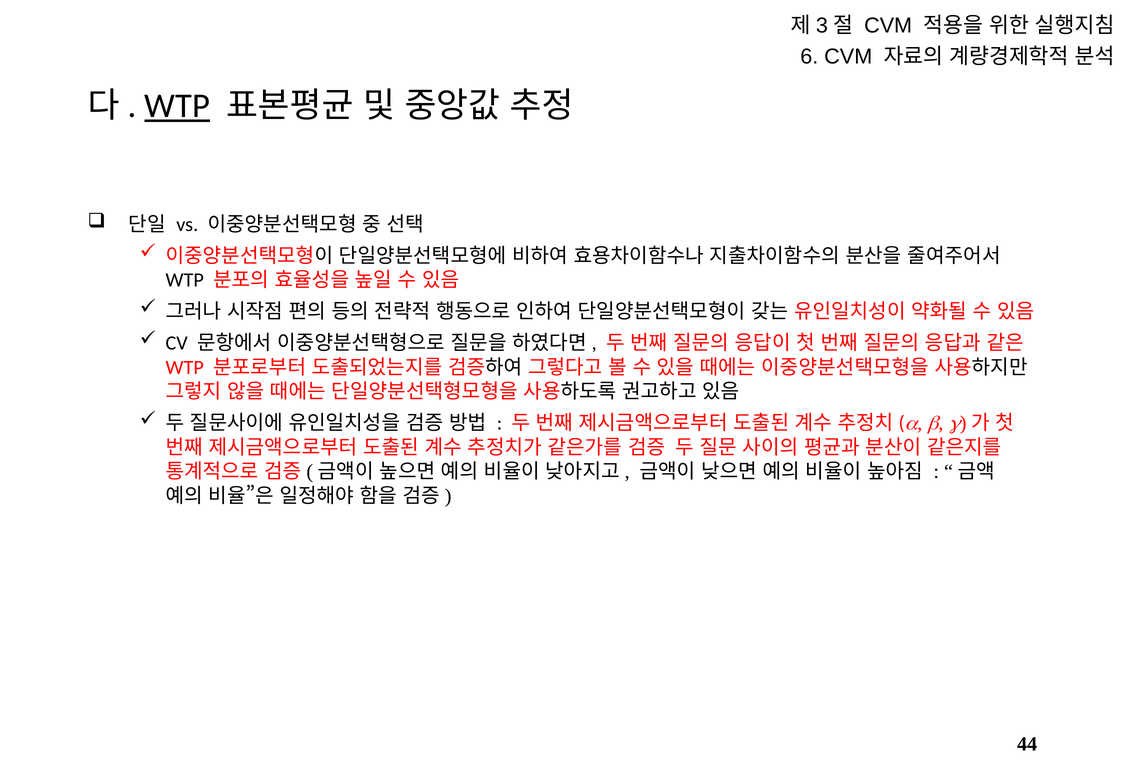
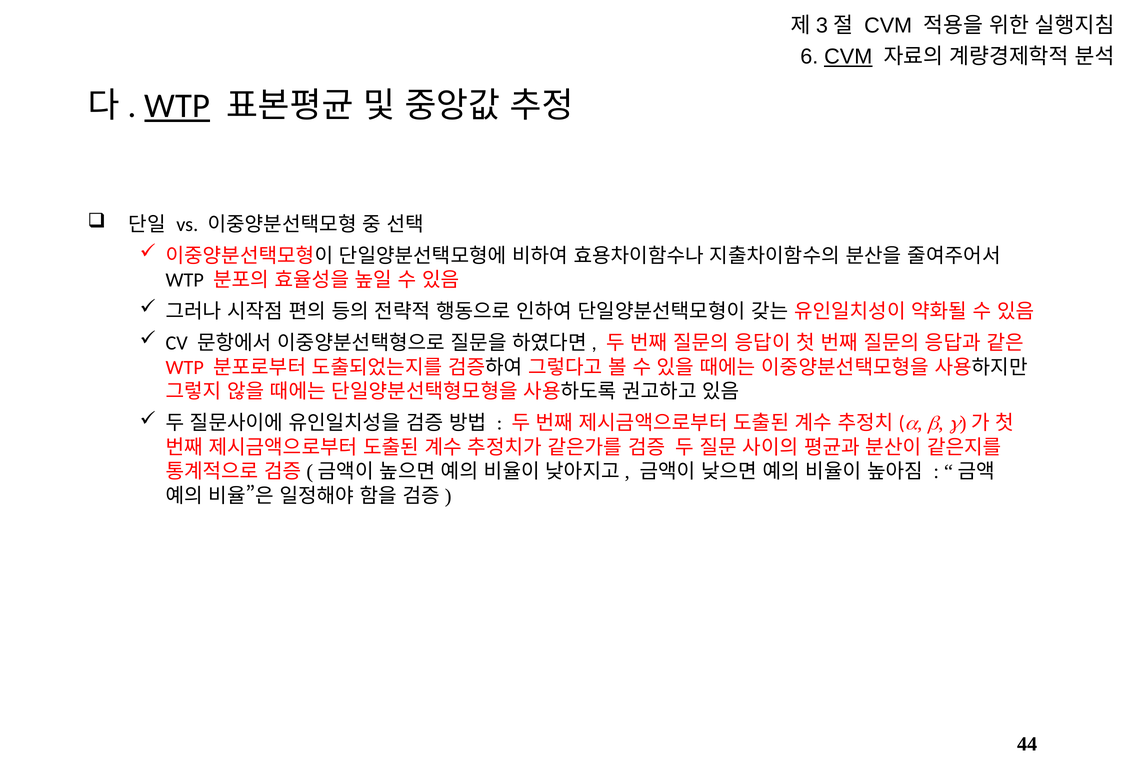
CVM at (848, 57) underline: none -> present
